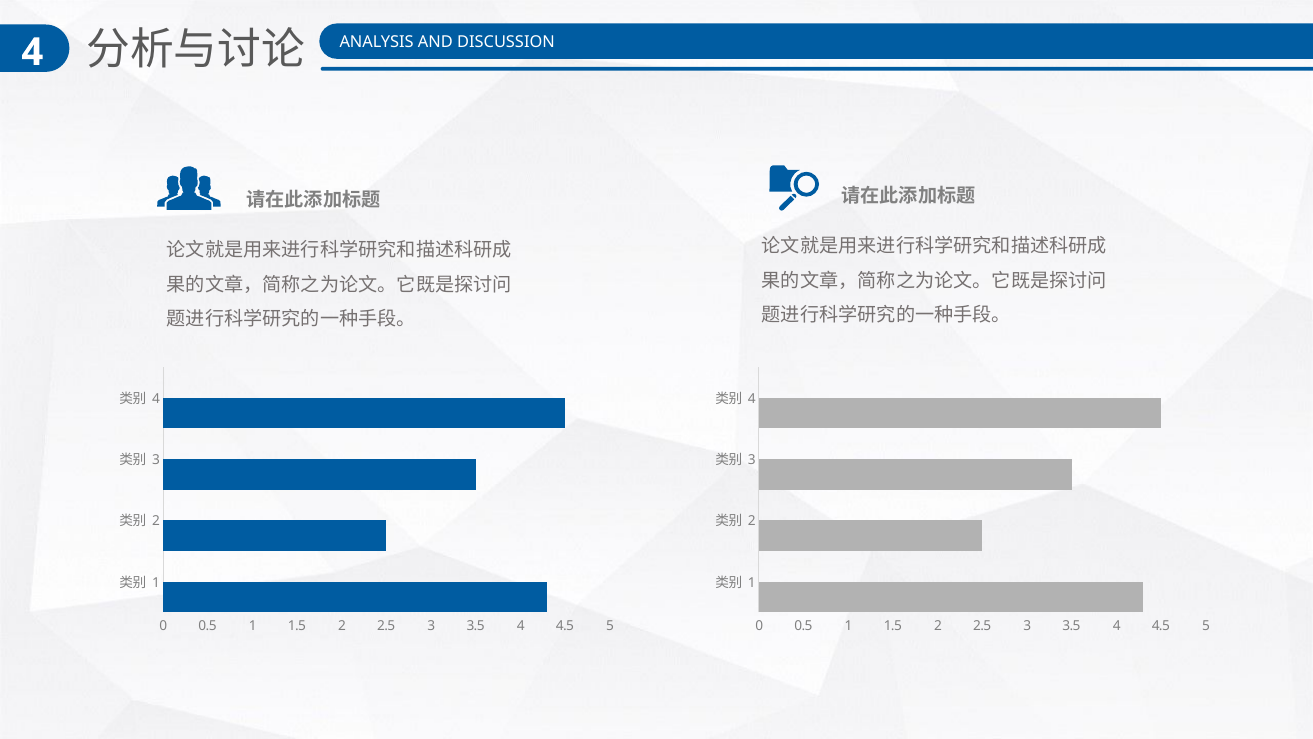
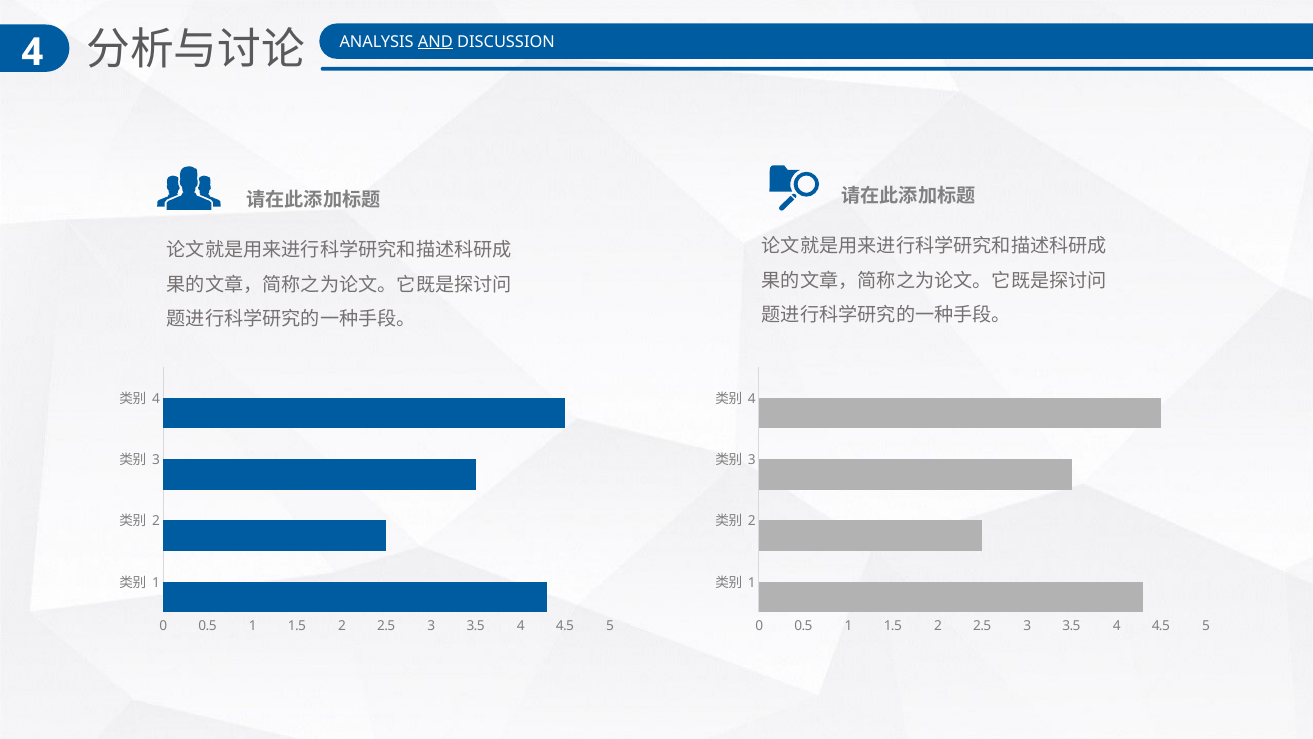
AND underline: none -> present
